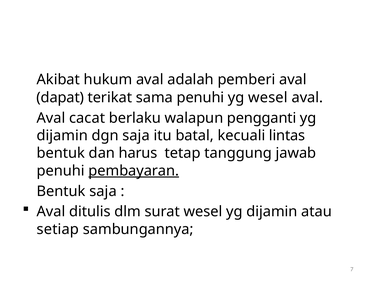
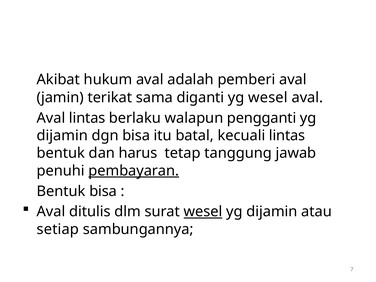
dapat: dapat -> jamin
sama penuhi: penuhi -> diganti
Aval cacat: cacat -> lintas
dgn saja: saja -> bisa
Bentuk saja: saja -> bisa
wesel at (203, 212) underline: none -> present
